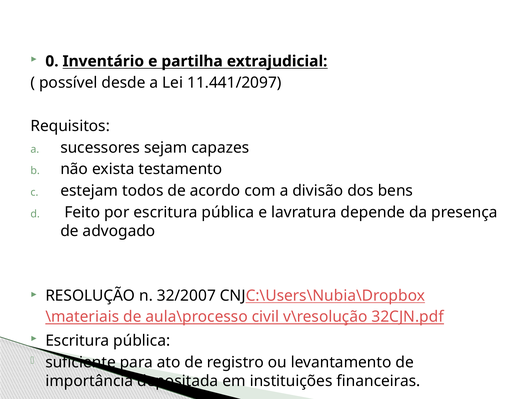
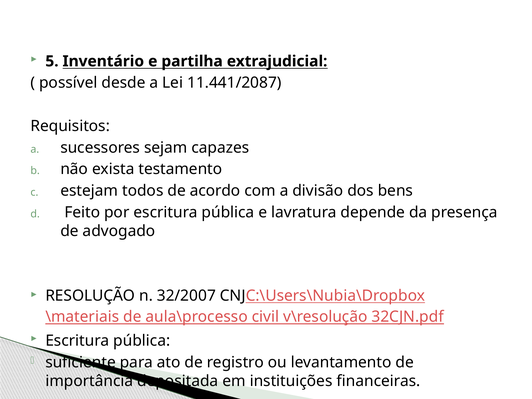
0: 0 -> 5
11.441/2097: 11.441/2097 -> 11.441/2087
